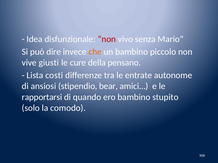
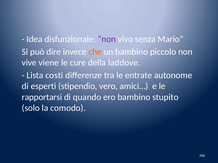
non at (107, 39) colour: red -> purple
giusti: giusti -> viene
pensano: pensano -> laddove
ansiosi: ansiosi -> esperti
bear: bear -> vero
